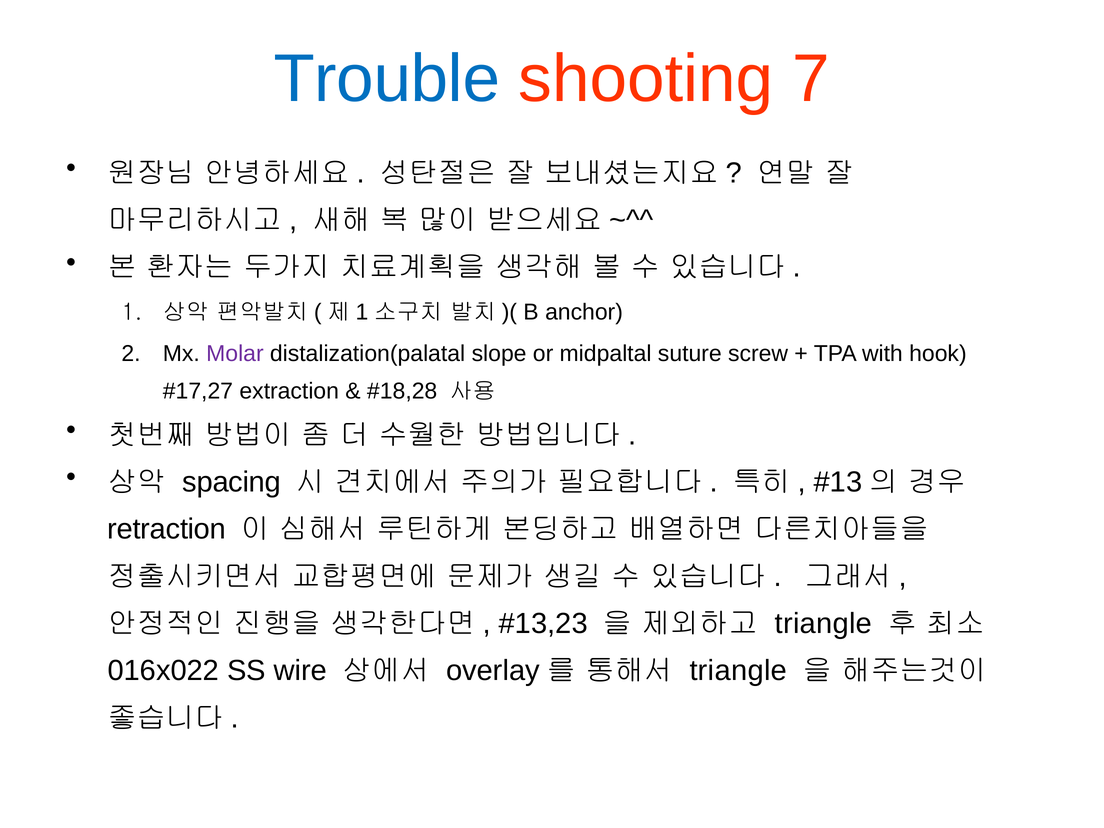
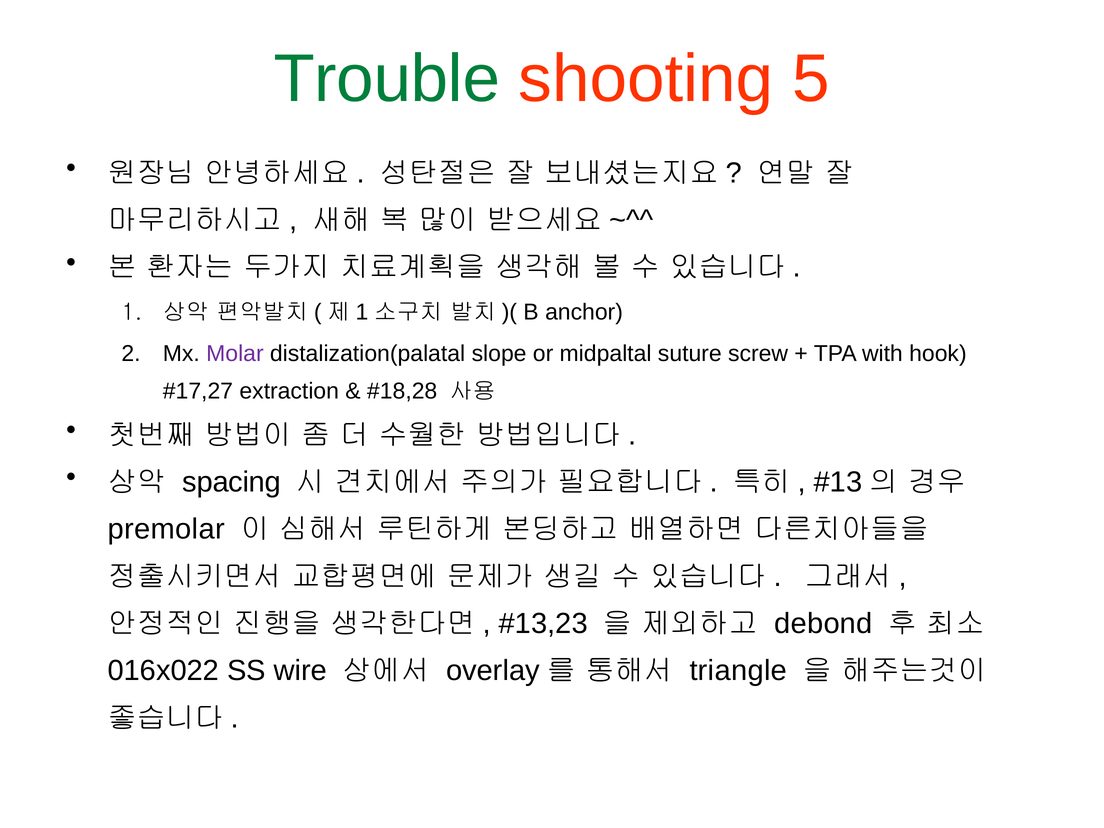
Trouble colour: blue -> green
7: 7 -> 5
retraction: retraction -> premolar
triangle at (823, 624): triangle -> debond
